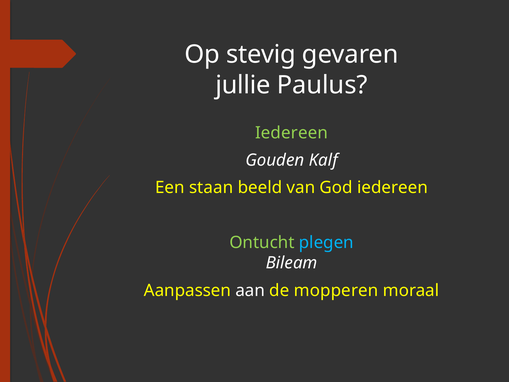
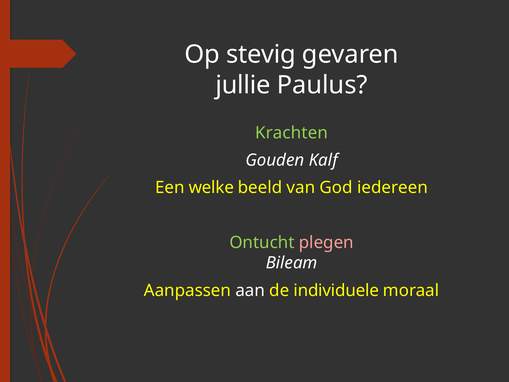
Iedereen at (291, 133): Iedereen -> Krachten
staan: staan -> welke
plegen colour: light blue -> pink
mopperen: mopperen -> individuele
